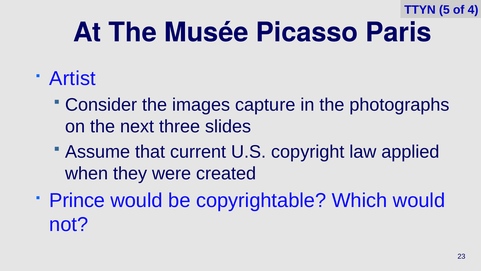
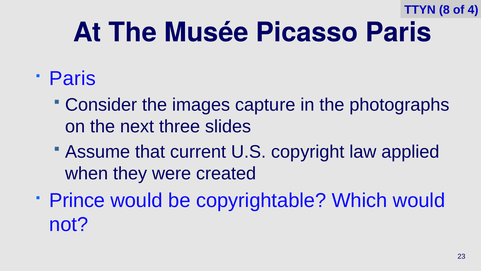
5: 5 -> 8
Artist at (73, 78): Artist -> Paris
